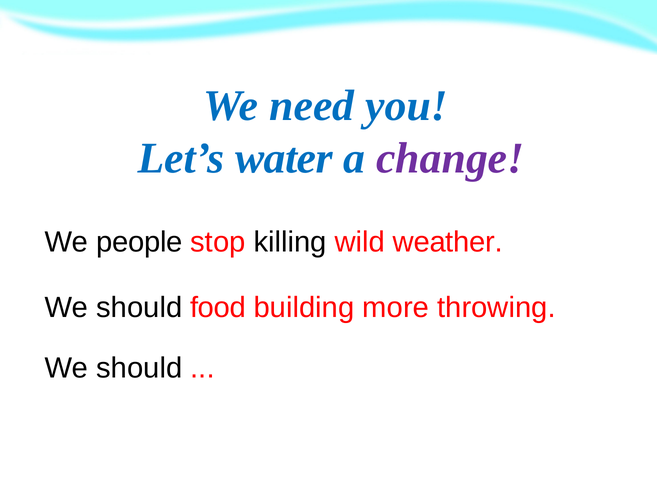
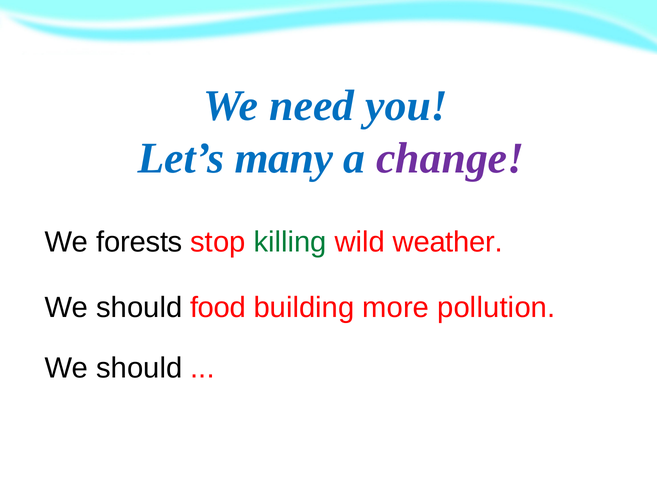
water: water -> many
people: people -> forests
killing colour: black -> green
throwing: throwing -> pollution
